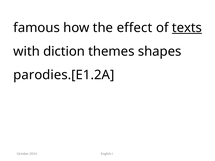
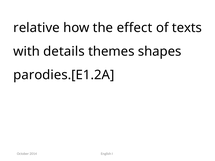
famous: famous -> relative
texts underline: present -> none
diction: diction -> details
